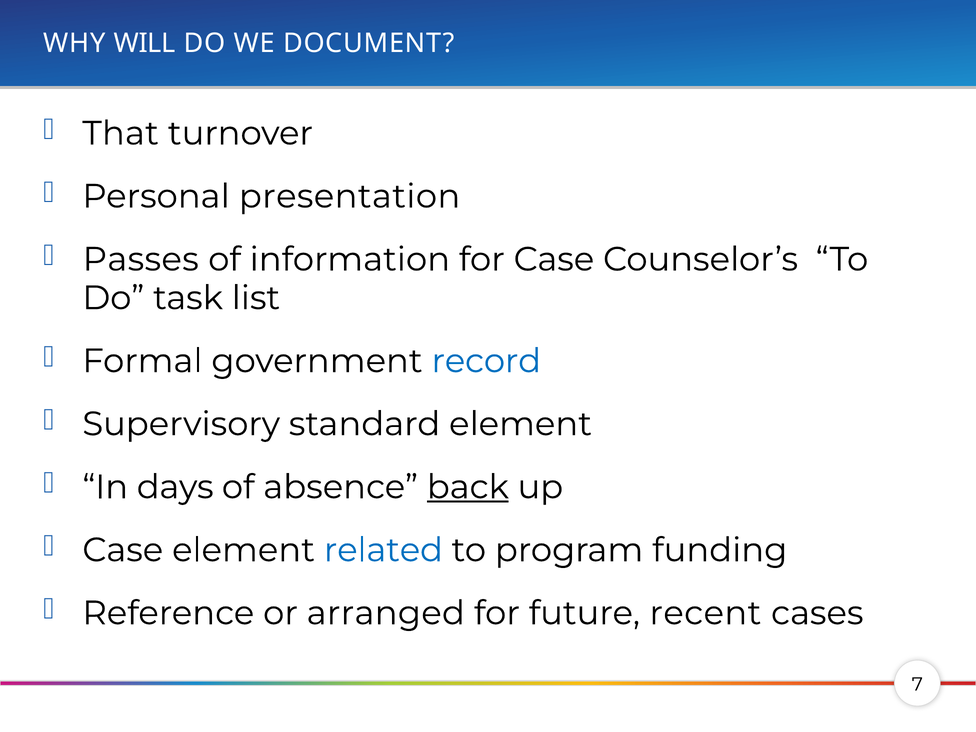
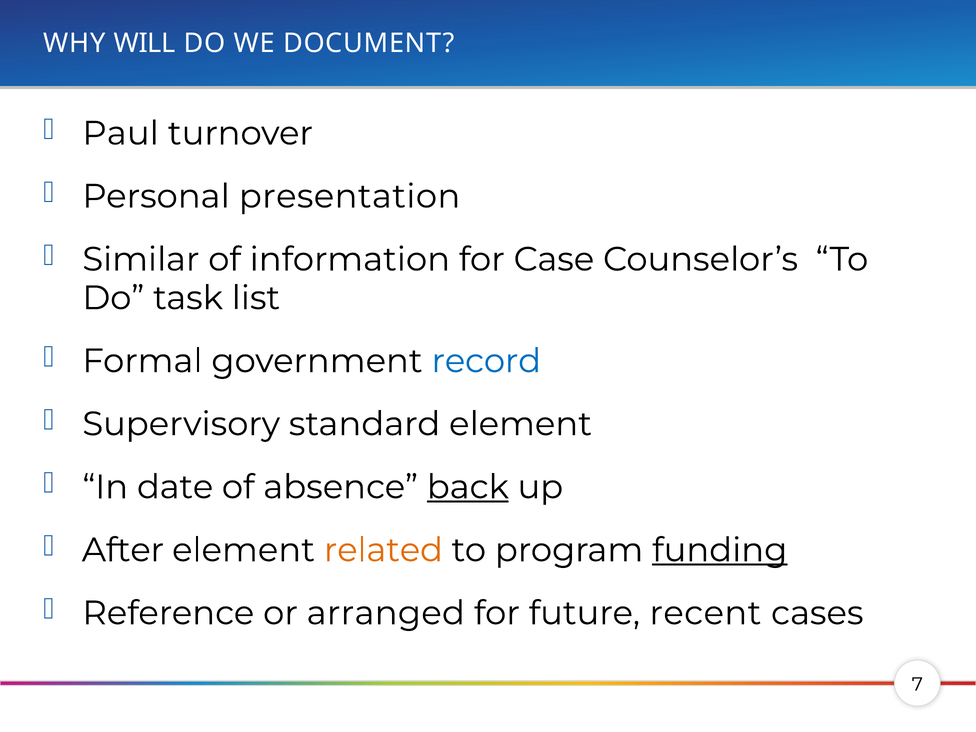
That: That -> Paul
Passes: Passes -> Similar
days: days -> date
Case at (123, 550): Case -> After
related colour: blue -> orange
funding underline: none -> present
